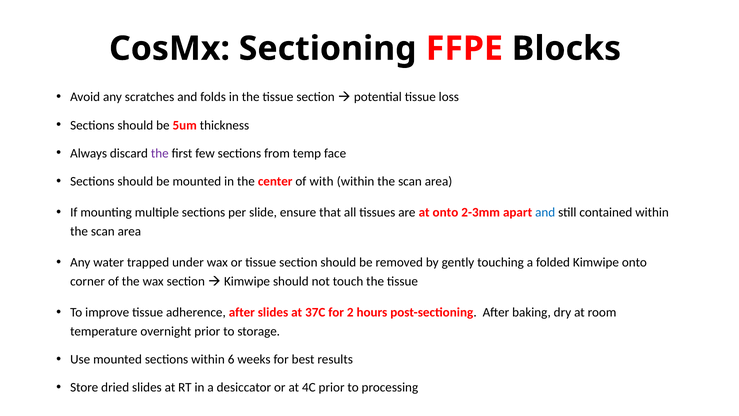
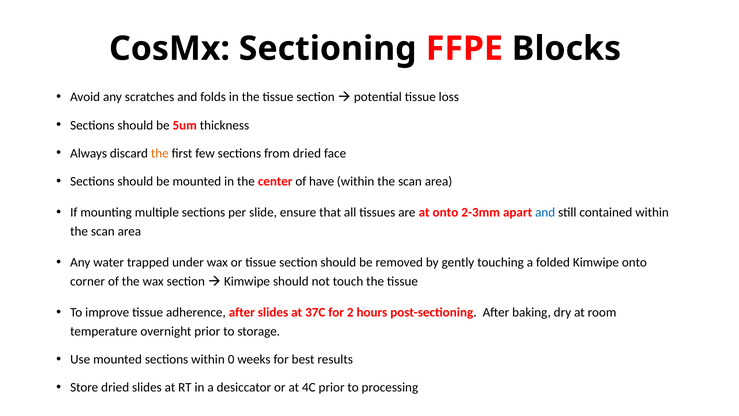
the at (160, 153) colour: purple -> orange
from temp: temp -> dried
with: with -> have
6: 6 -> 0
